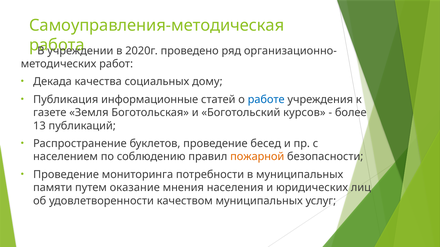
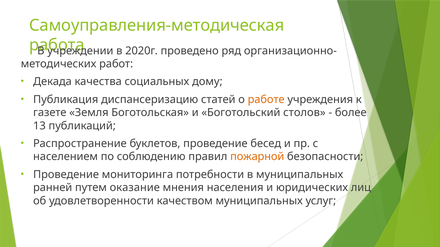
информационные: информационные -> диспансеризацию
работе colour: blue -> orange
курсов: курсов -> столов
памяти: памяти -> ранней
